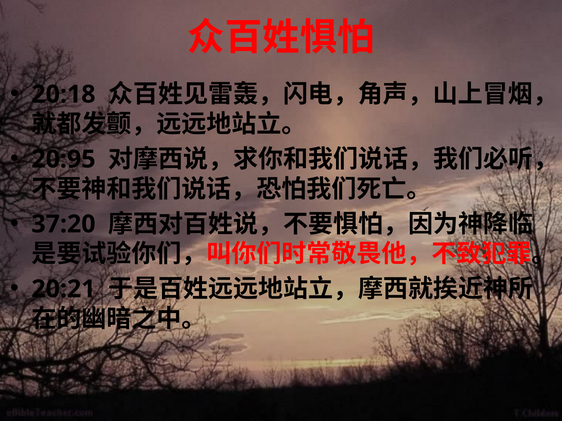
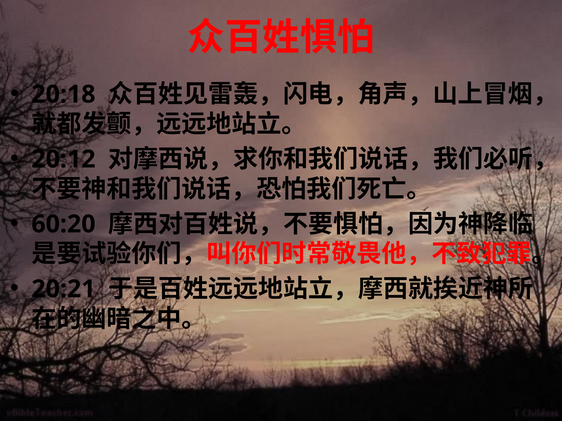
20:95: 20:95 -> 20:12
37:20: 37:20 -> 60:20
